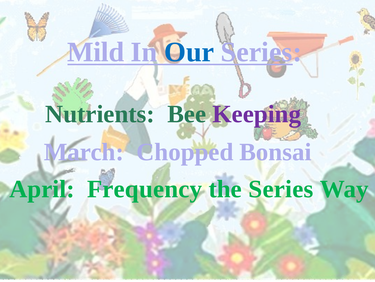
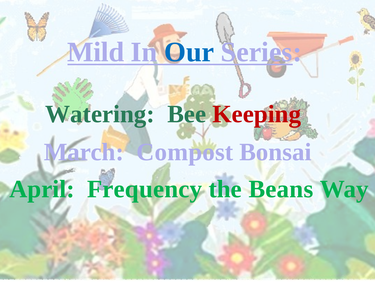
Nutrients: Nutrients -> Watering
Keeping colour: purple -> red
Chopped: Chopped -> Compost
the Series: Series -> Beans
